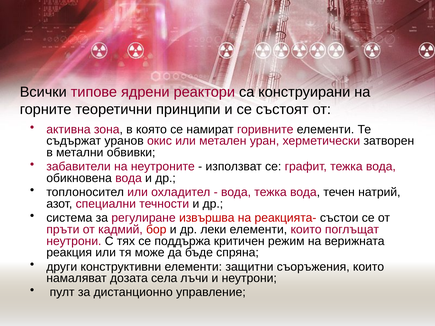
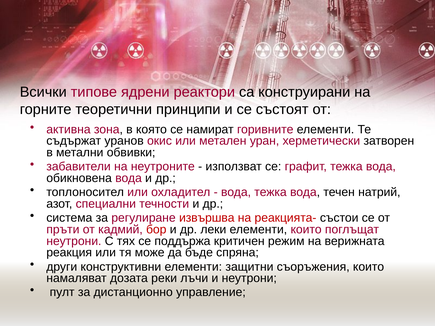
села: села -> реки
